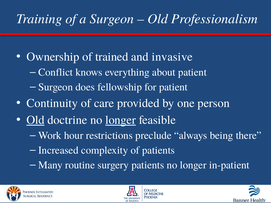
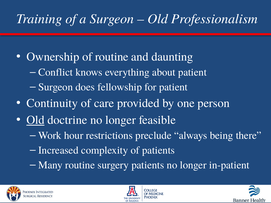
of trained: trained -> routine
invasive: invasive -> daunting
longer at (121, 120) underline: present -> none
